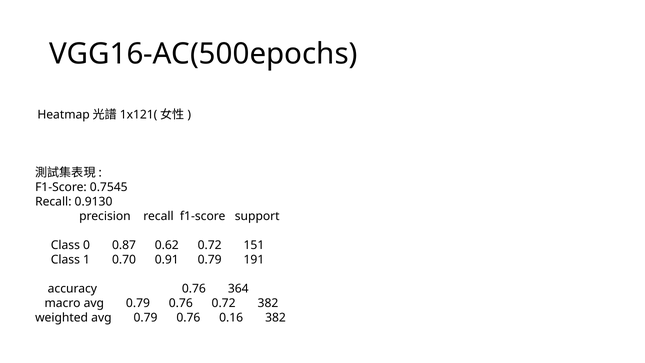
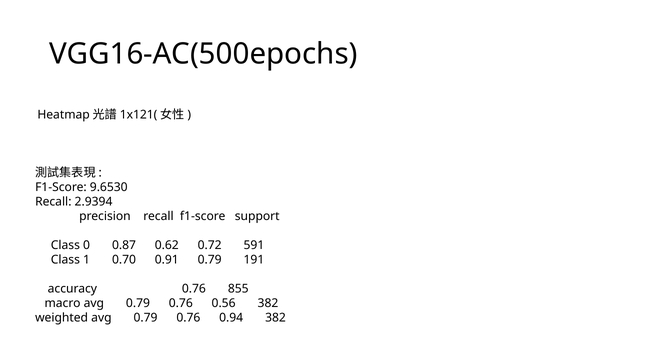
0.7545: 0.7545 -> 9.6530
0.9130: 0.9130 -> 2.9394
151: 151 -> 591
364: 364 -> 855
0.76 0.72: 0.72 -> 0.56
0.16: 0.16 -> 0.94
